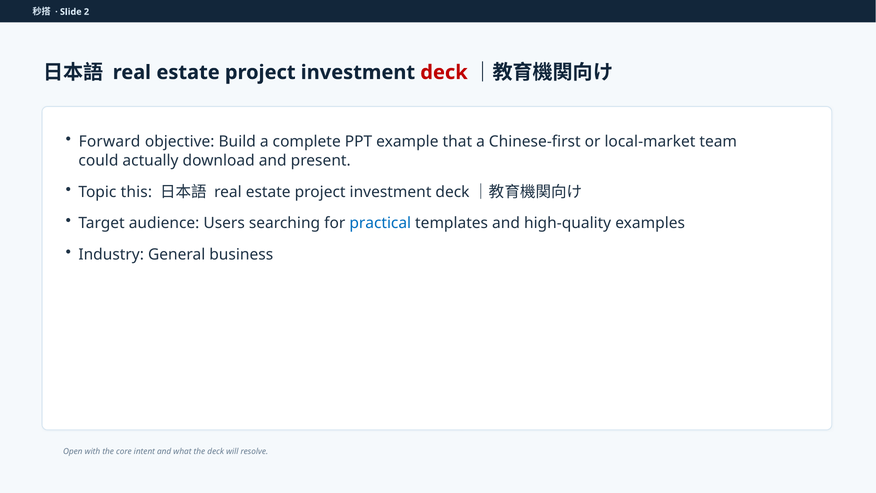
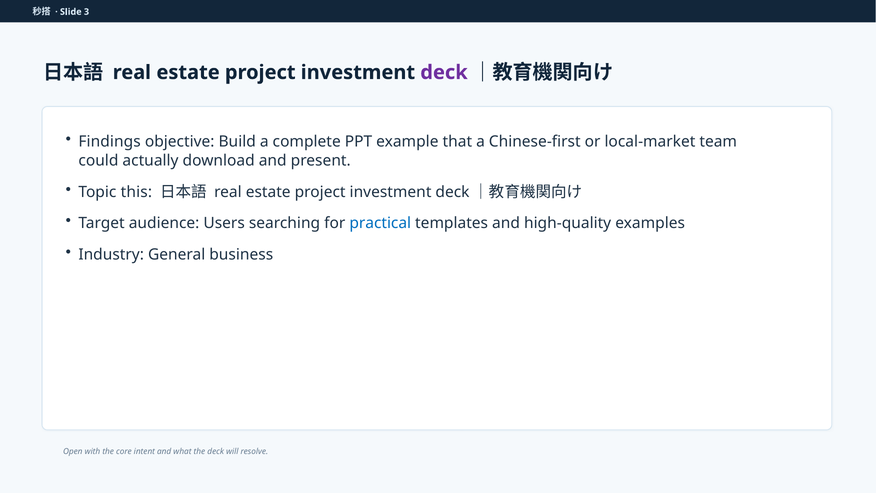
2: 2 -> 3
deck at (444, 72) colour: red -> purple
Forward: Forward -> Findings
